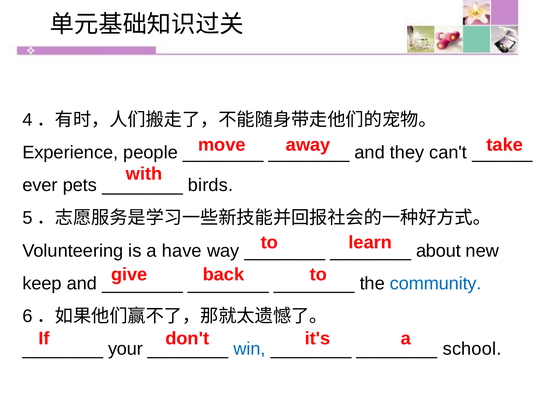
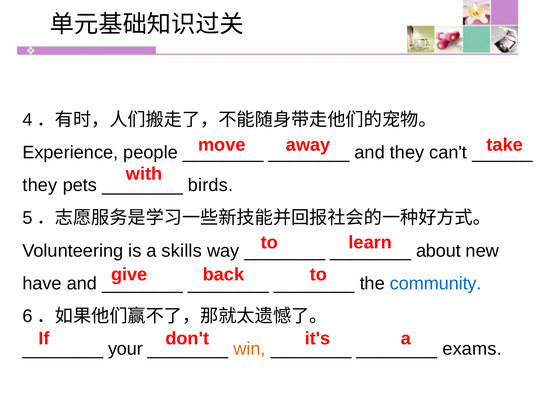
ever at (40, 185): ever -> they
have: have -> skills
keep: keep -> have
win colour: blue -> orange
school: school -> exams
